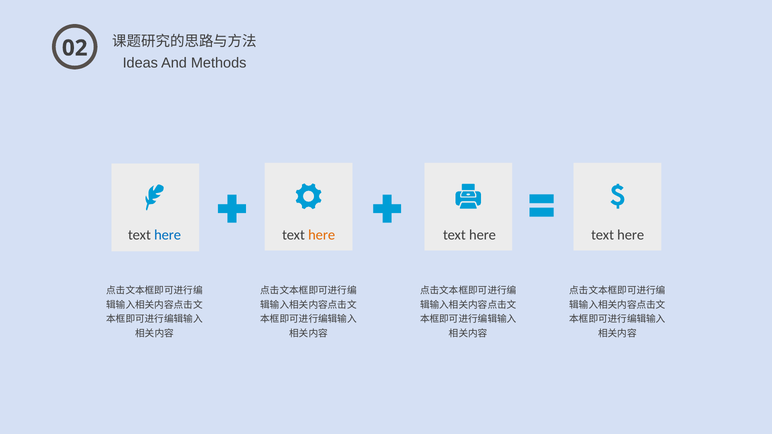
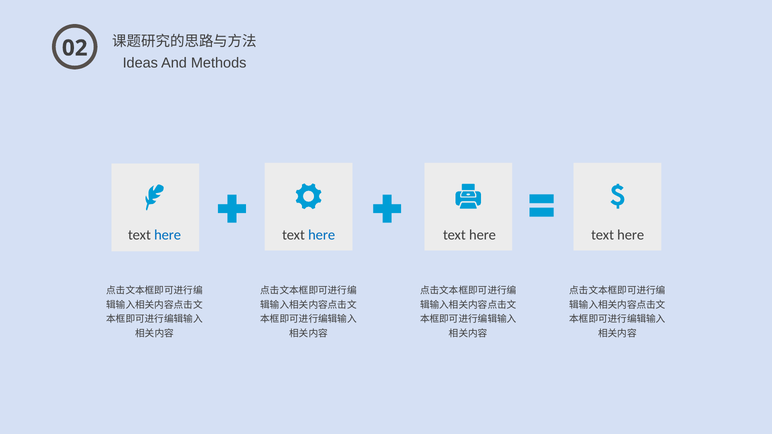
here at (322, 235) colour: orange -> blue
